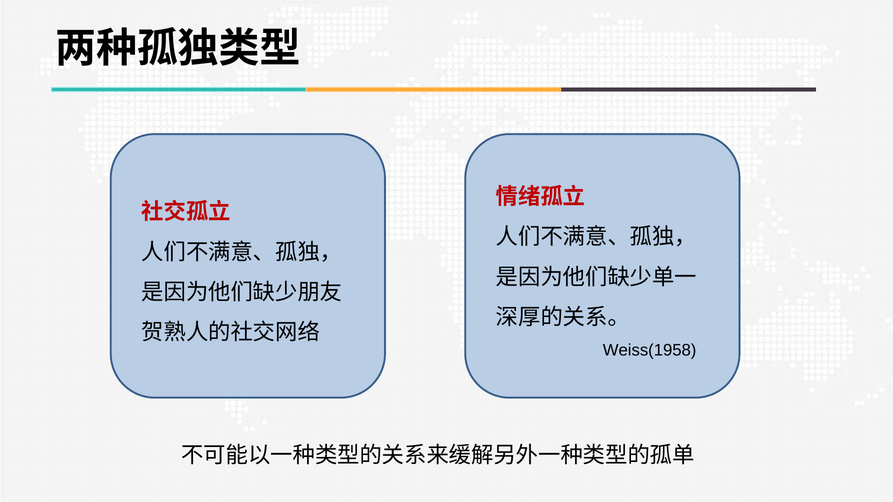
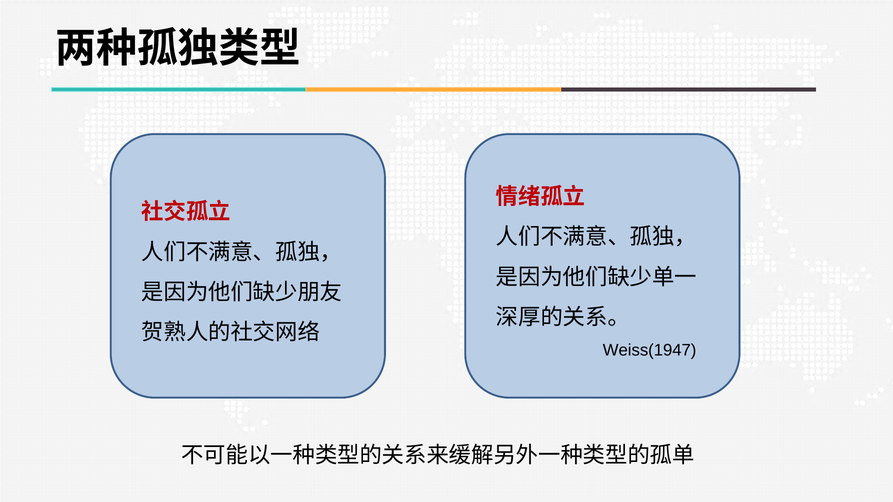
Weiss(1958: Weiss(1958 -> Weiss(1947
